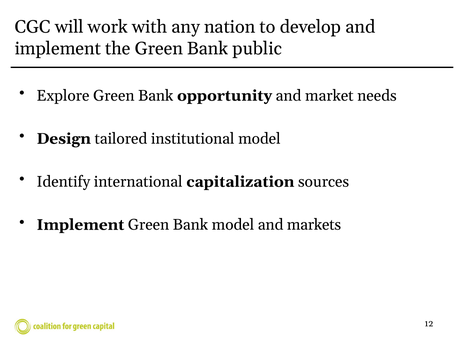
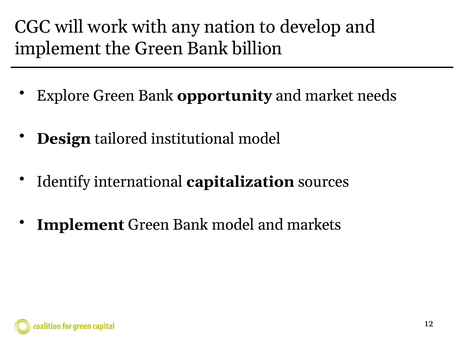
public: public -> billion
